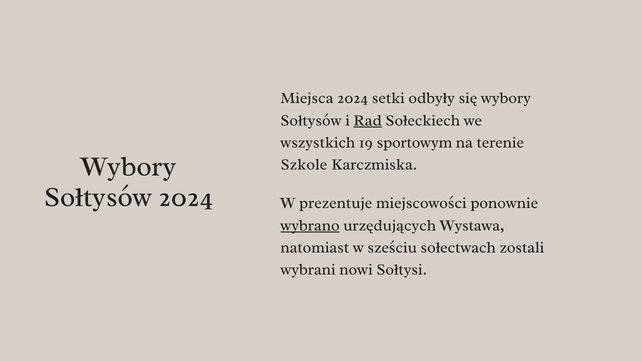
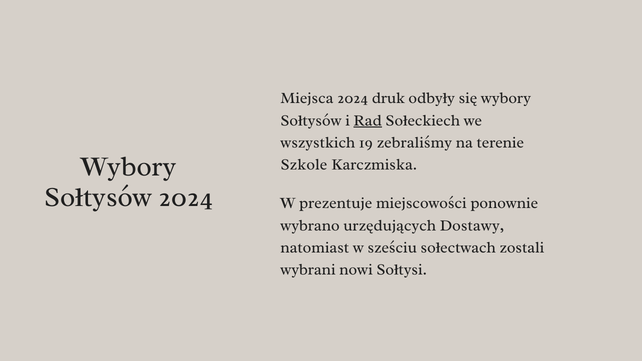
setki: setki -> druk
sportowym: sportowym -> zebraliśmy
wybrano underline: present -> none
Wystawa: Wystawa -> Dostawy
